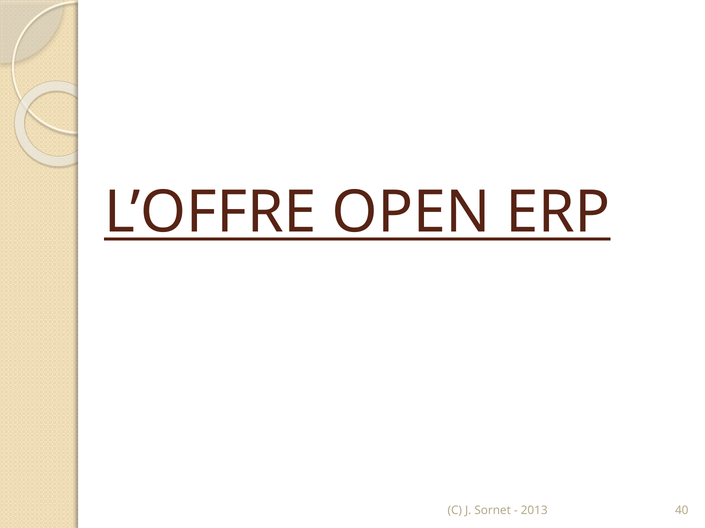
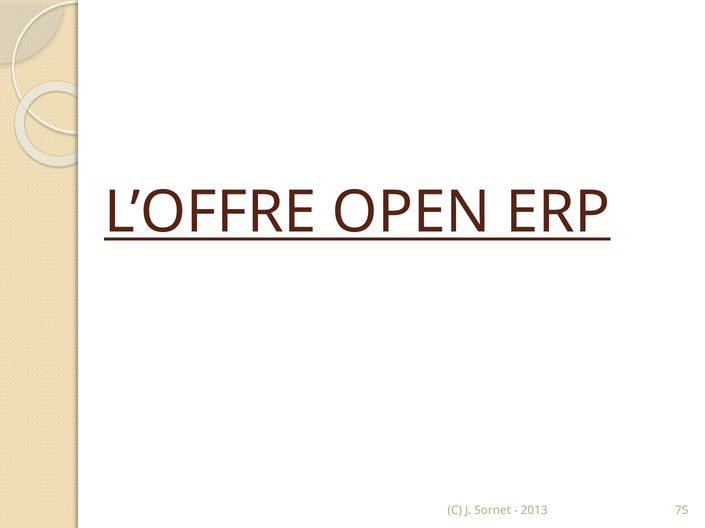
40: 40 -> 75
